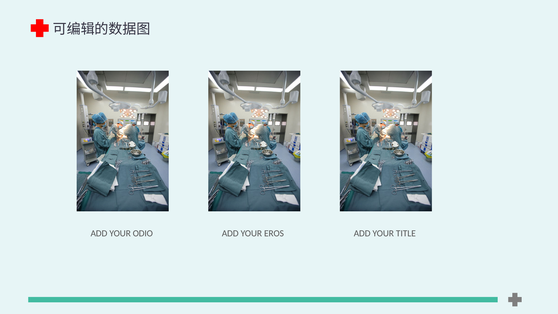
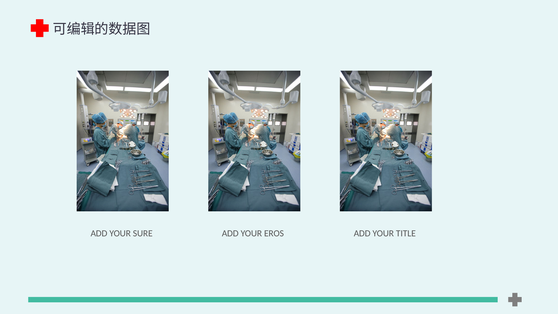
ODIO: ODIO -> SURE
